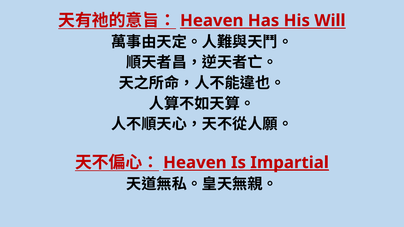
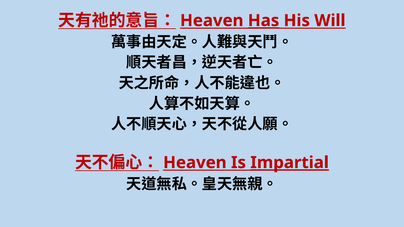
Has underline: none -> present
